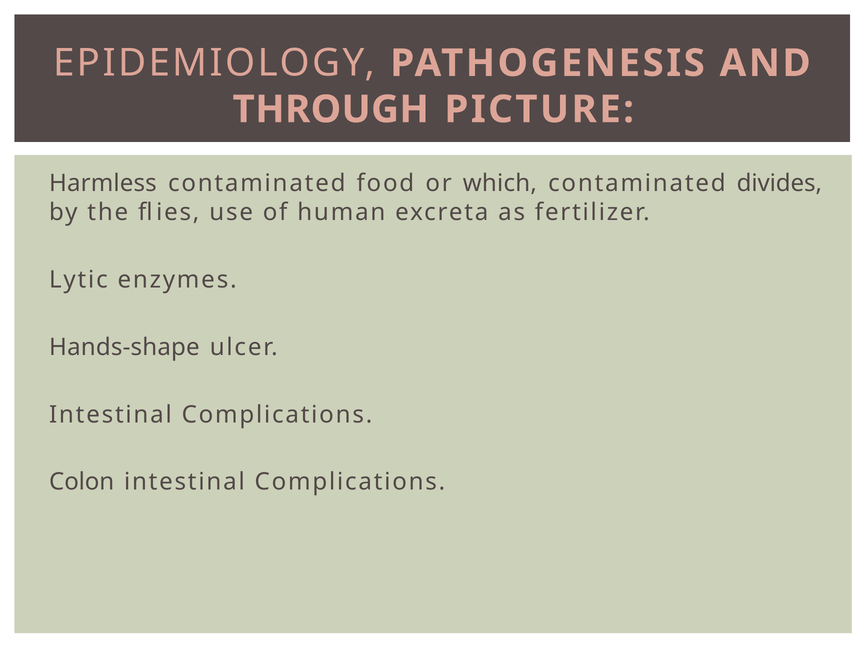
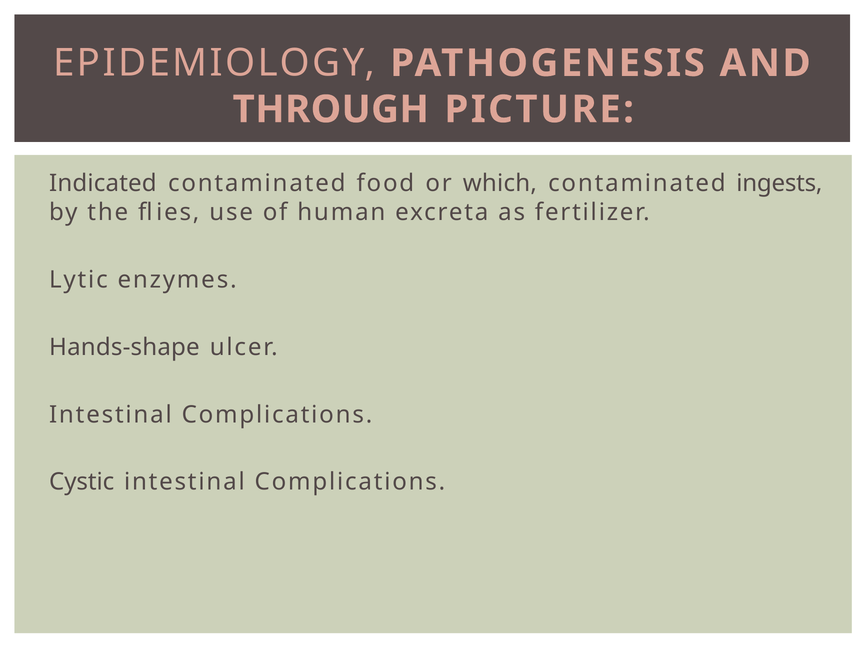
Harmless: Harmless -> Indicated
divides: divides -> ingests
Colon: Colon -> Cystic
